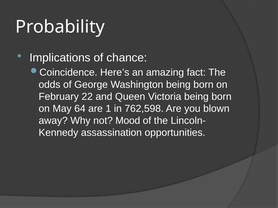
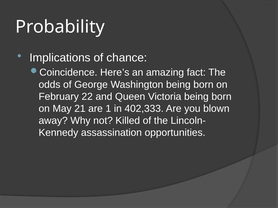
64: 64 -> 21
762,598: 762,598 -> 402,333
Mood: Mood -> Killed
